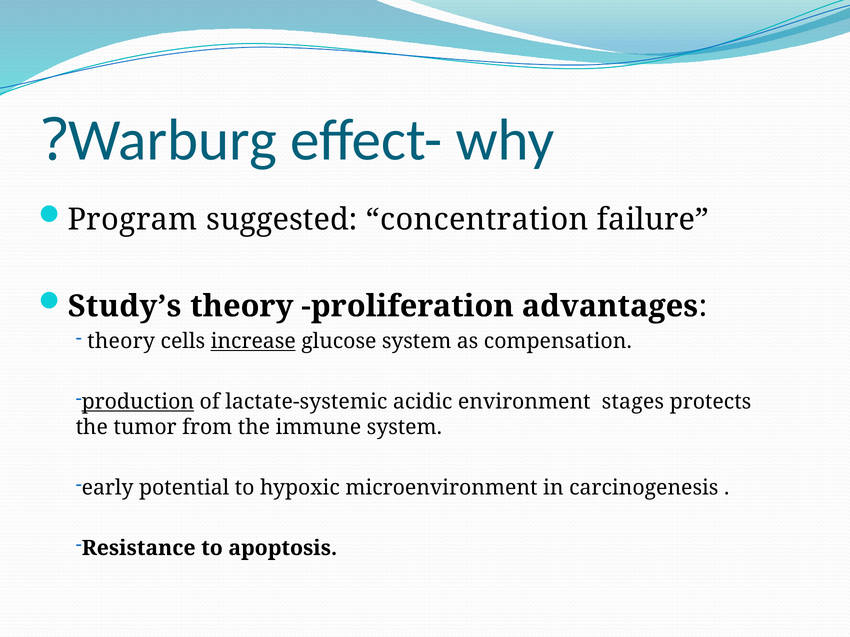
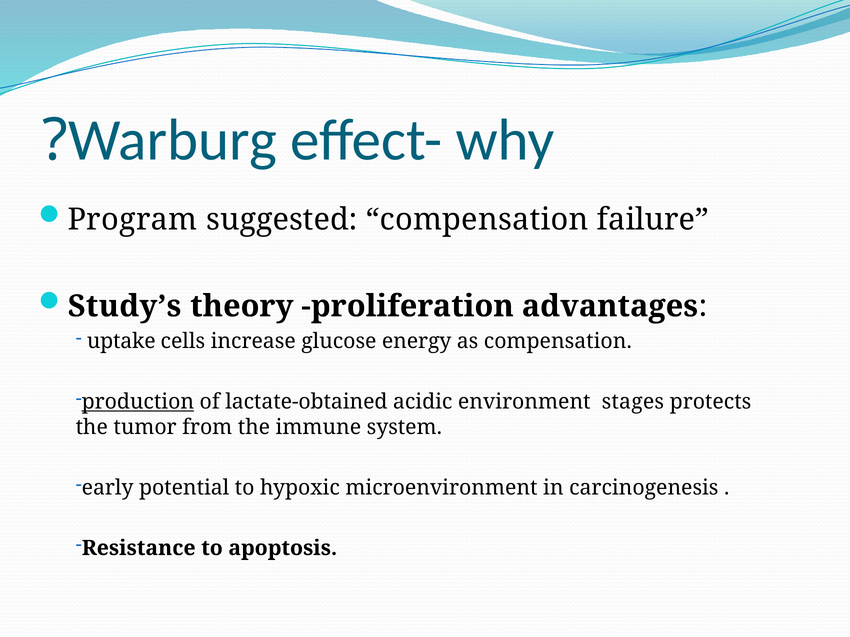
suggested concentration: concentration -> compensation
theory at (121, 342): theory -> uptake
increase underline: present -> none
glucose system: system -> energy
lactate-systemic: lactate-systemic -> lactate-obtained
